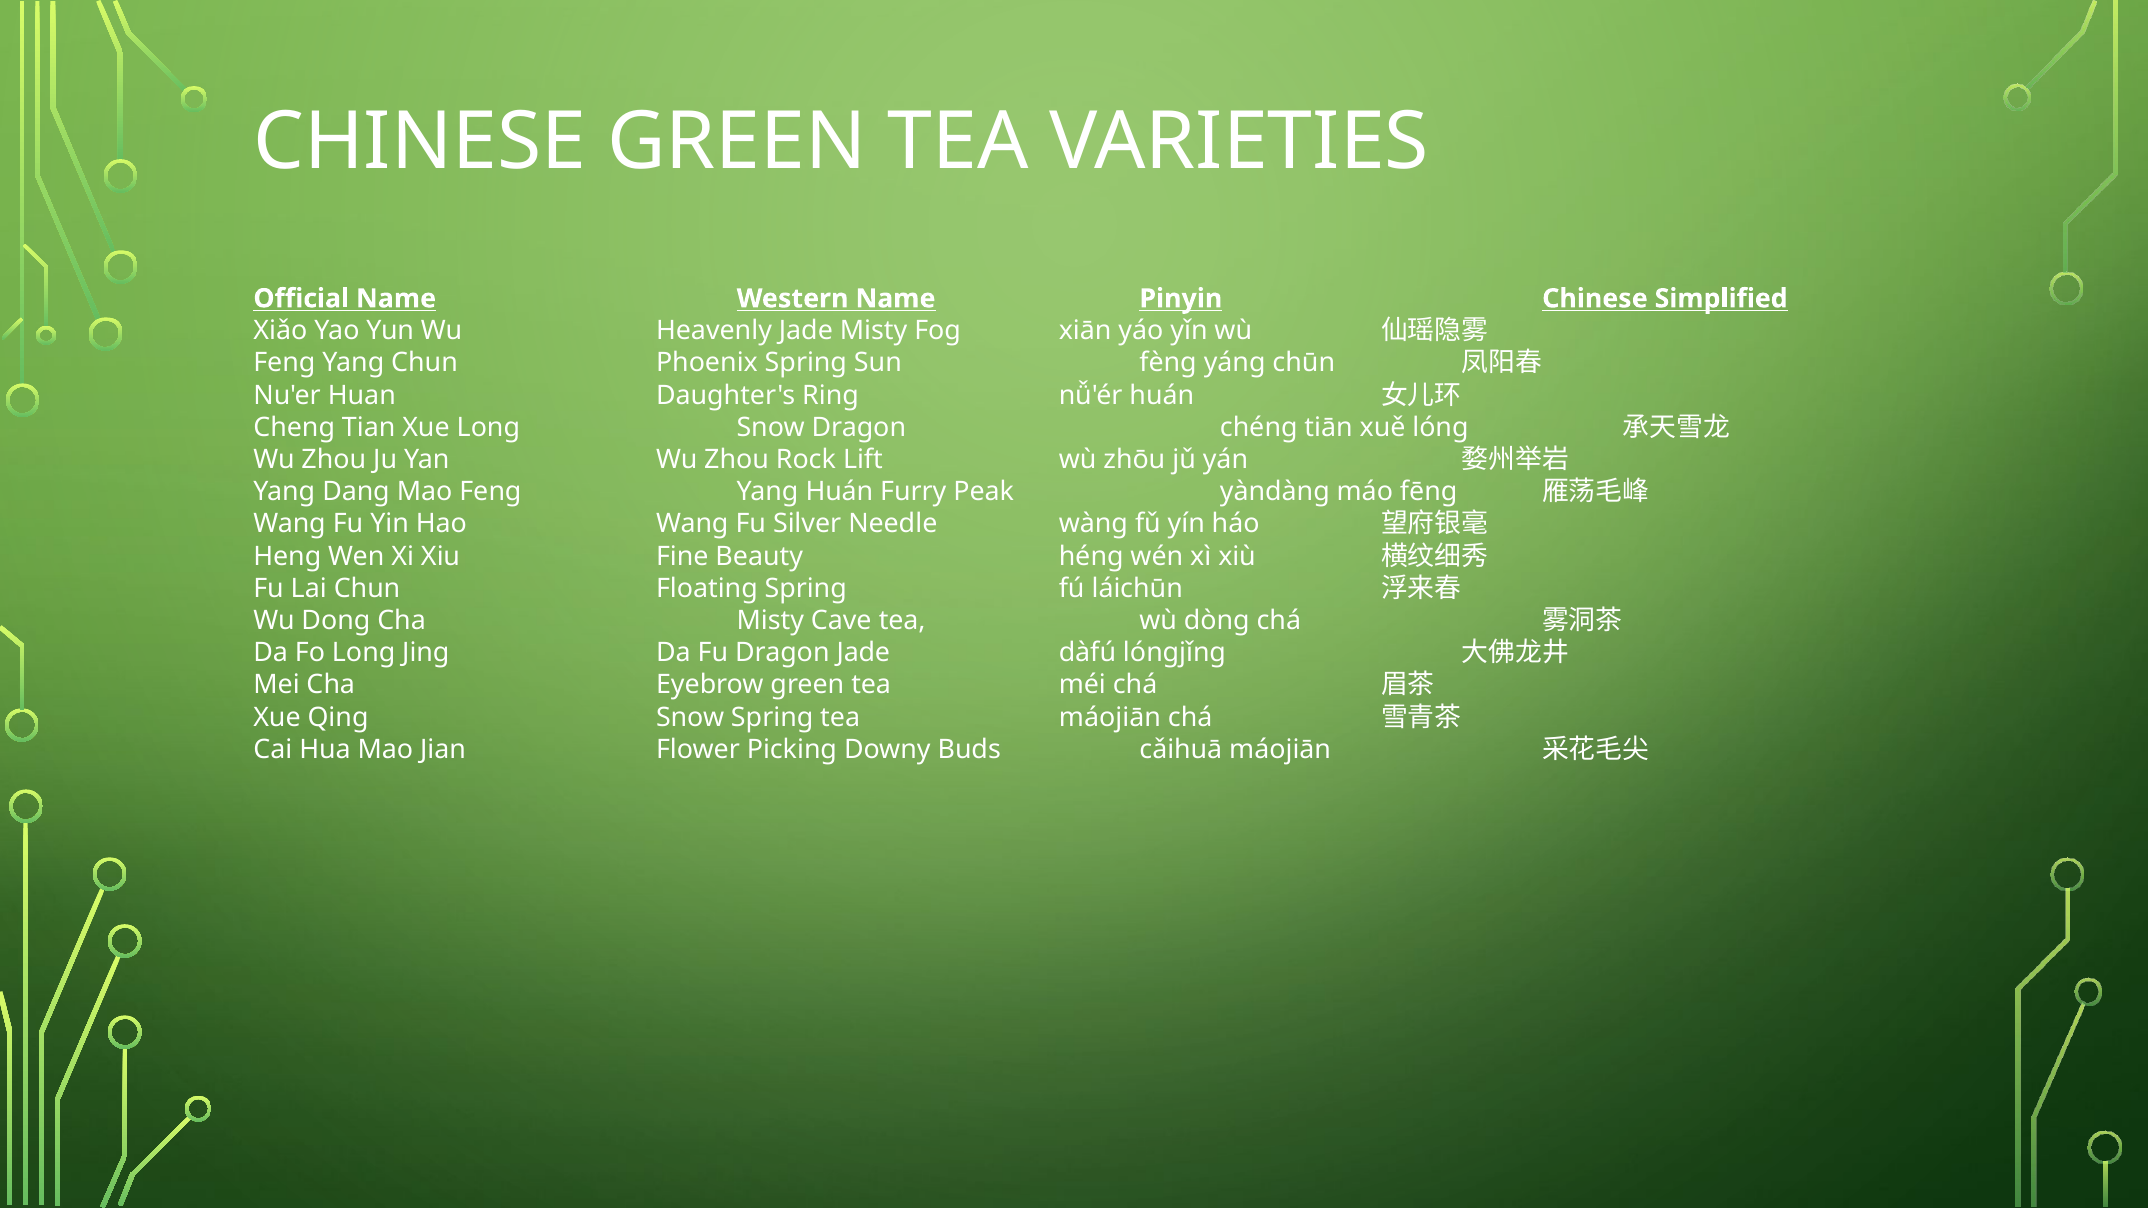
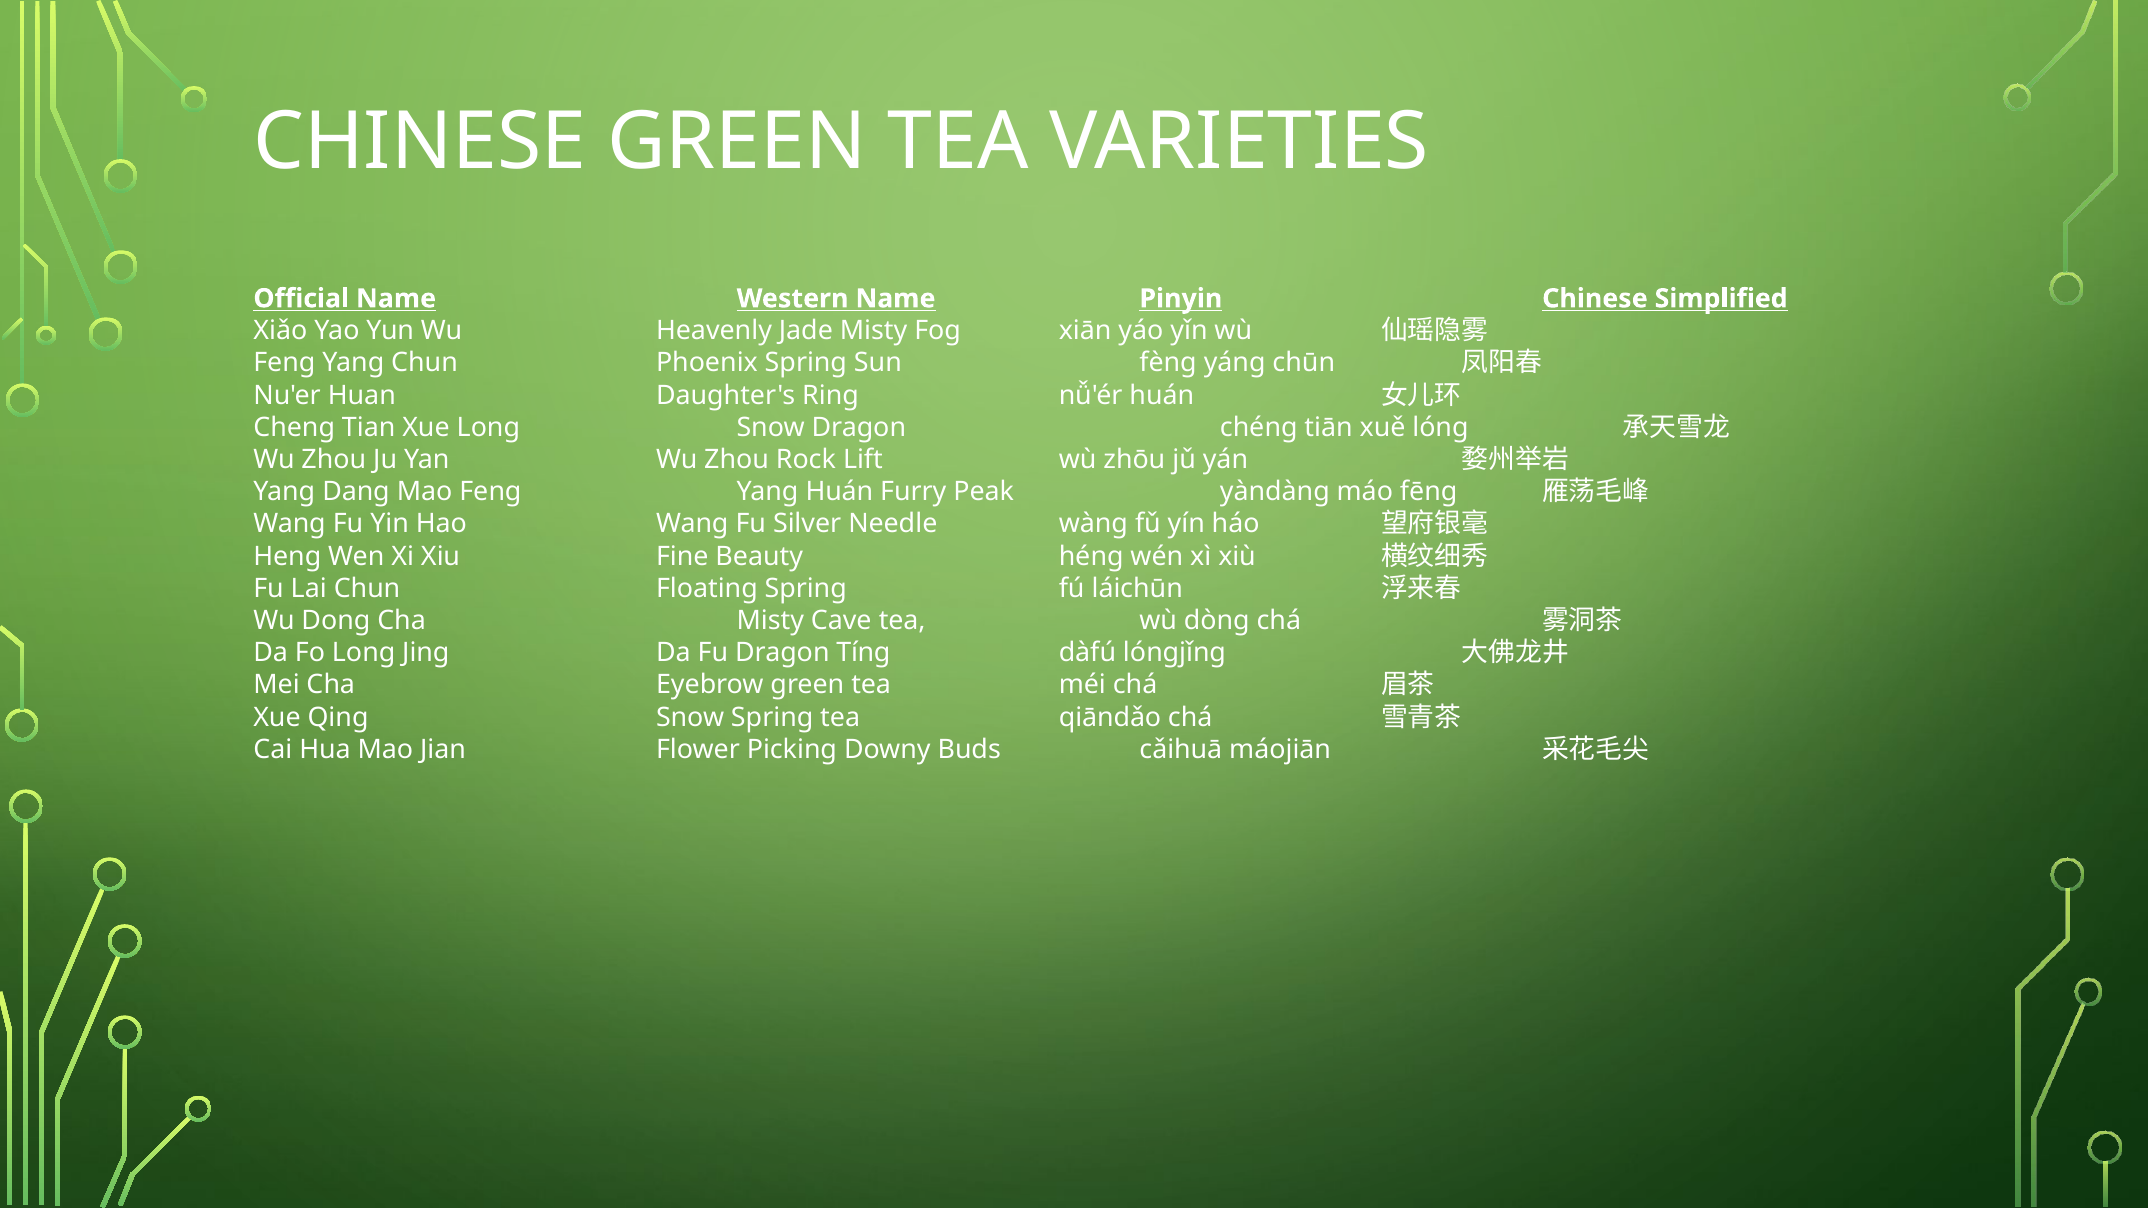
Dragon Jade: Jade -> Tíng
tea máojiān: máojiān -> qiāndǎo
